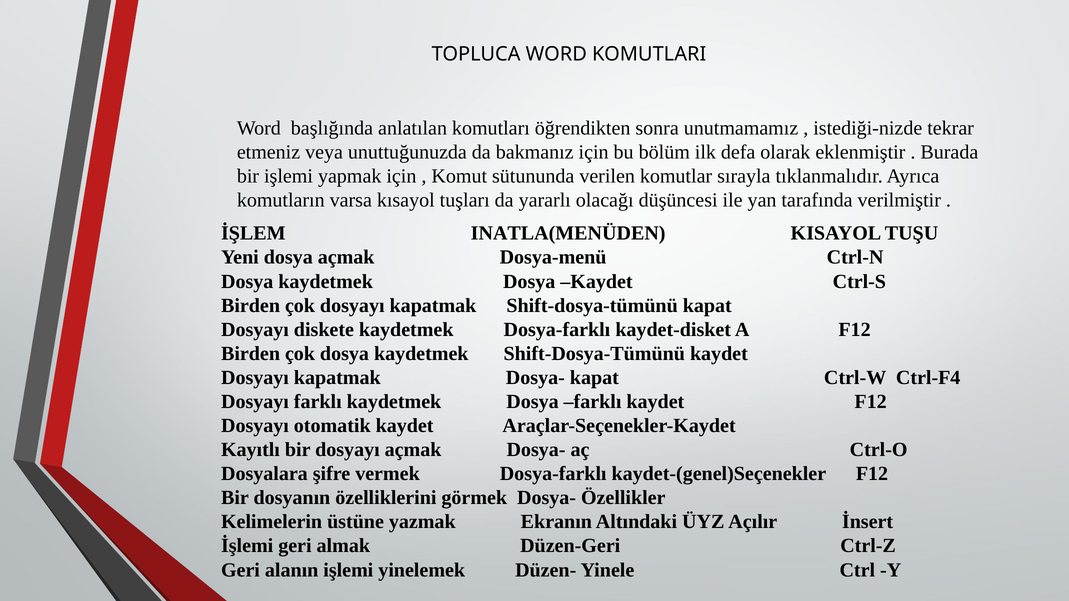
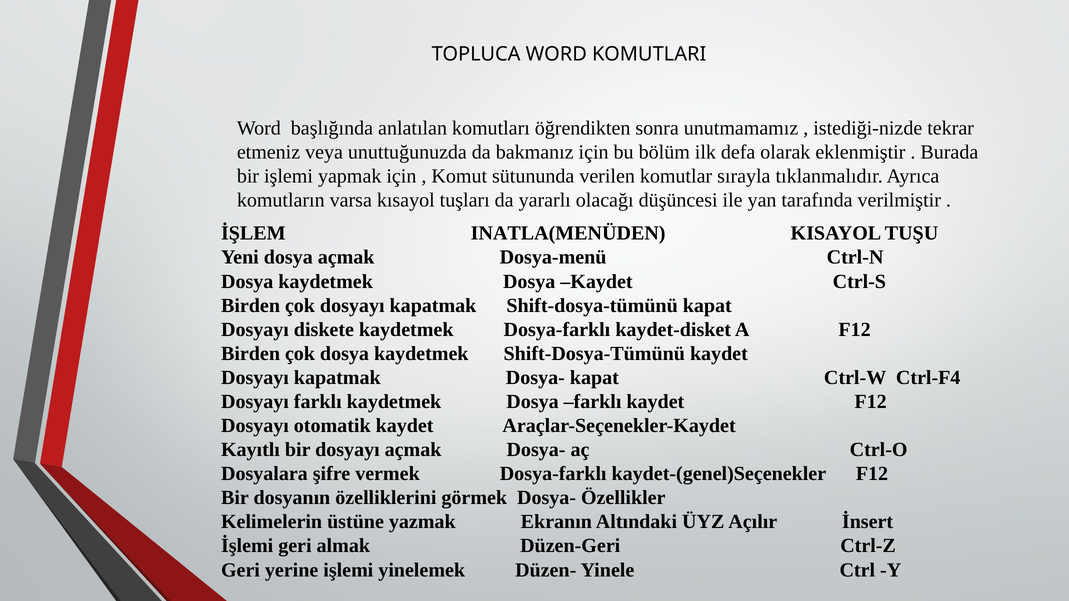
alanın: alanın -> yerine
